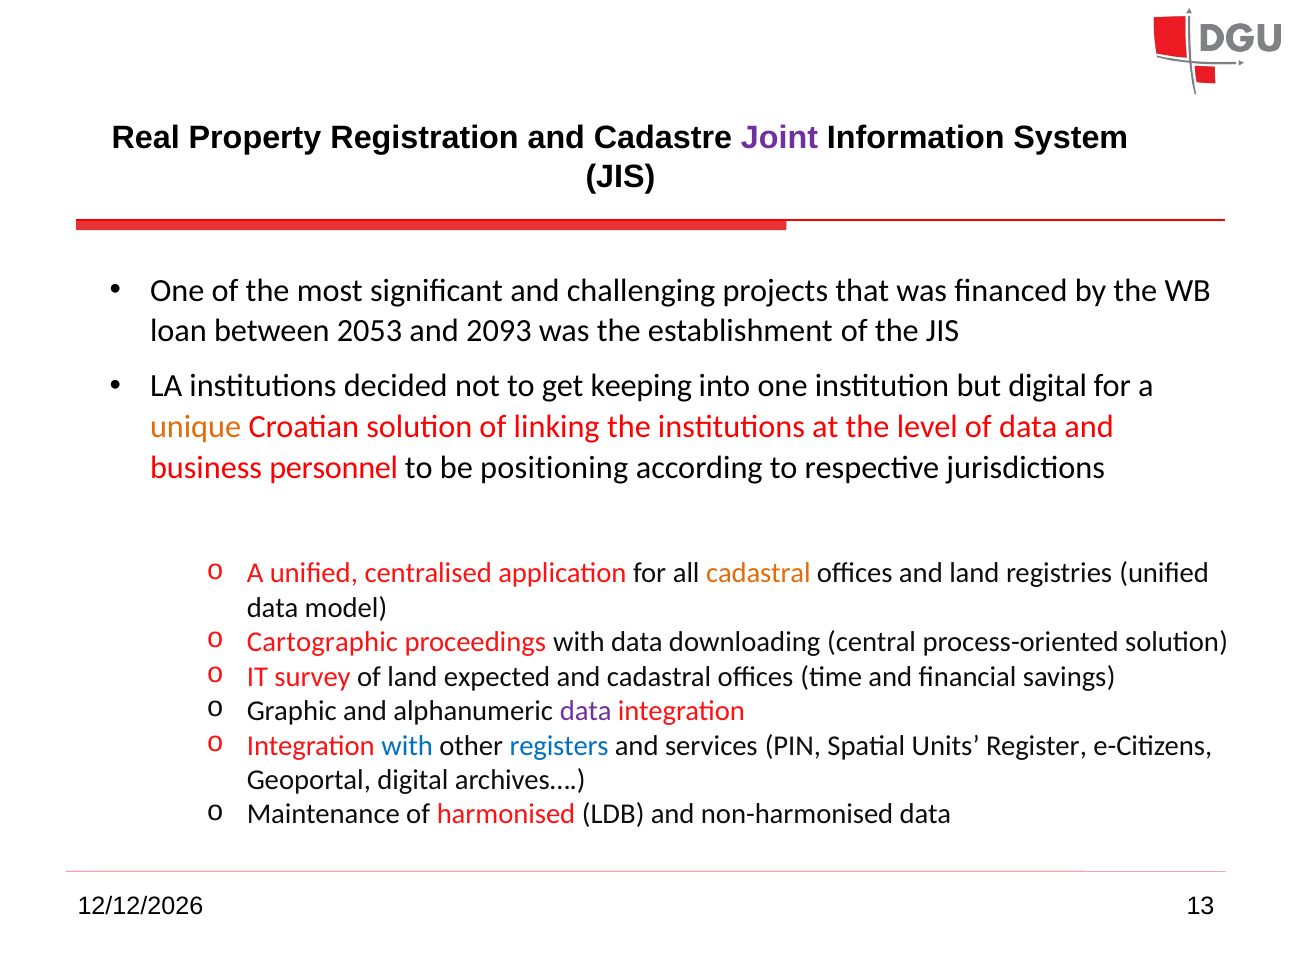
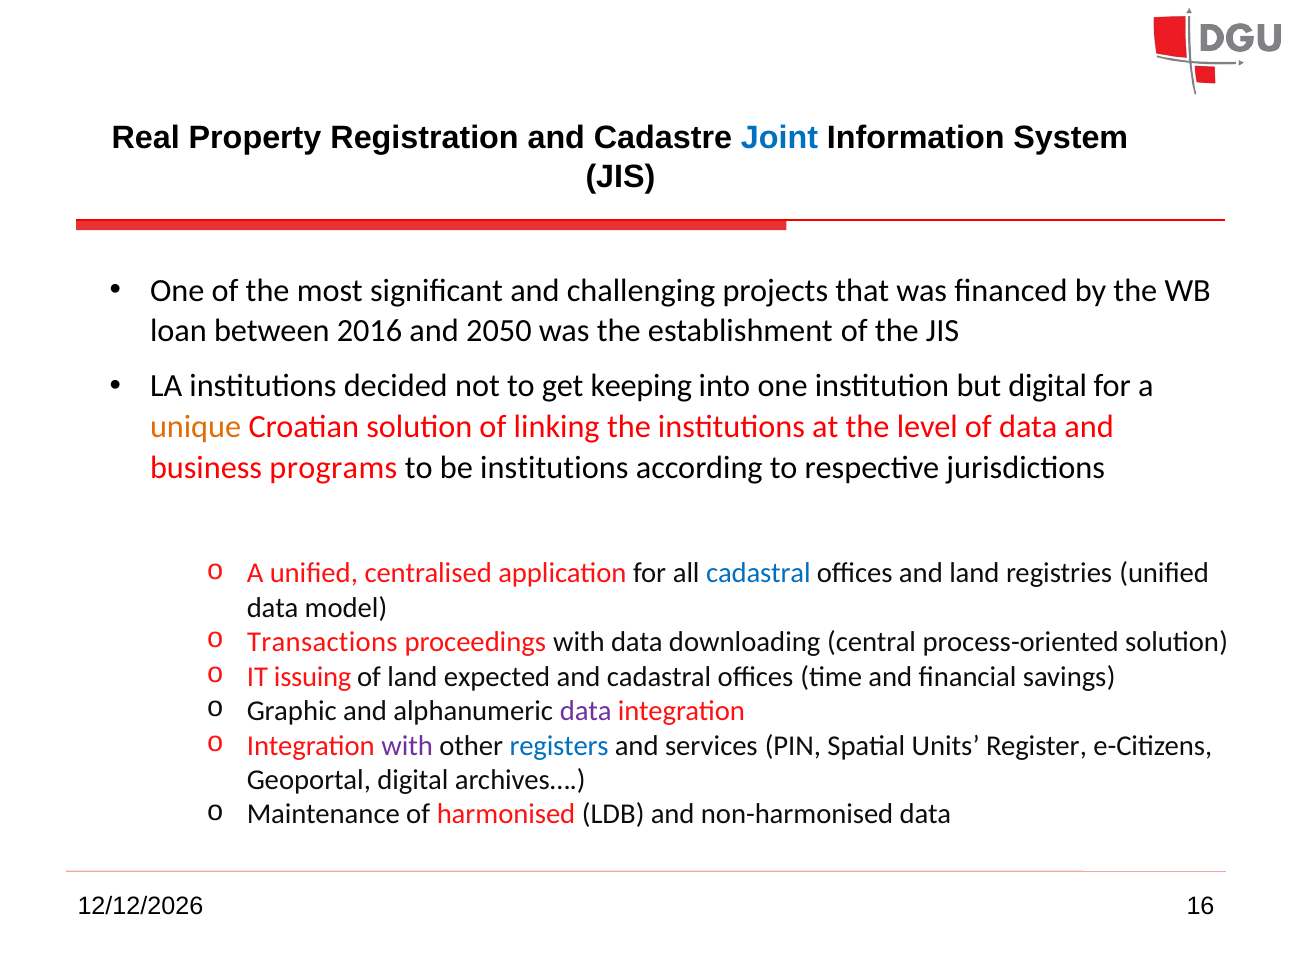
Joint colour: purple -> blue
2053: 2053 -> 2016
2093: 2093 -> 2050
personnel: personnel -> programs
be positioning: positioning -> institutions
cadastral at (758, 573) colour: orange -> blue
Cartographic: Cartographic -> Transactions
survey: survey -> issuing
with at (407, 746) colour: blue -> purple
13: 13 -> 16
